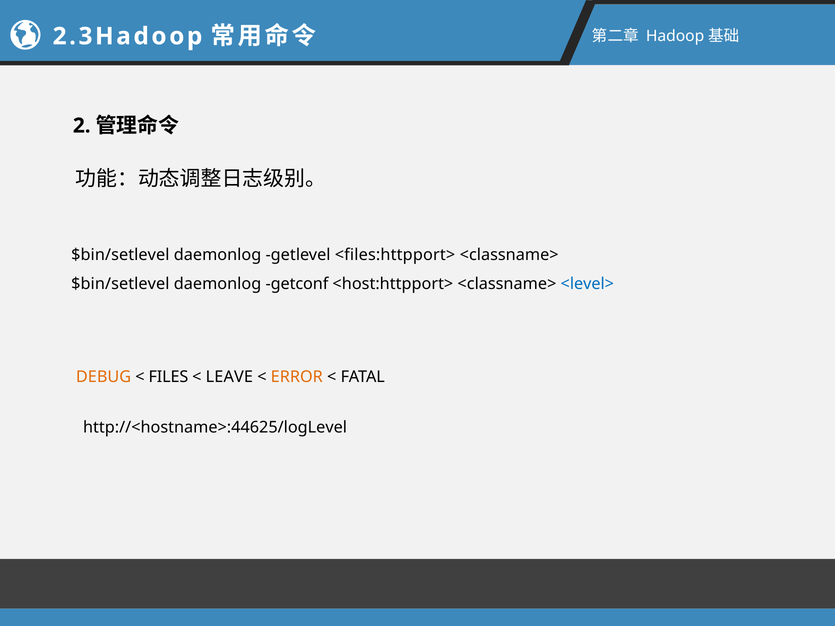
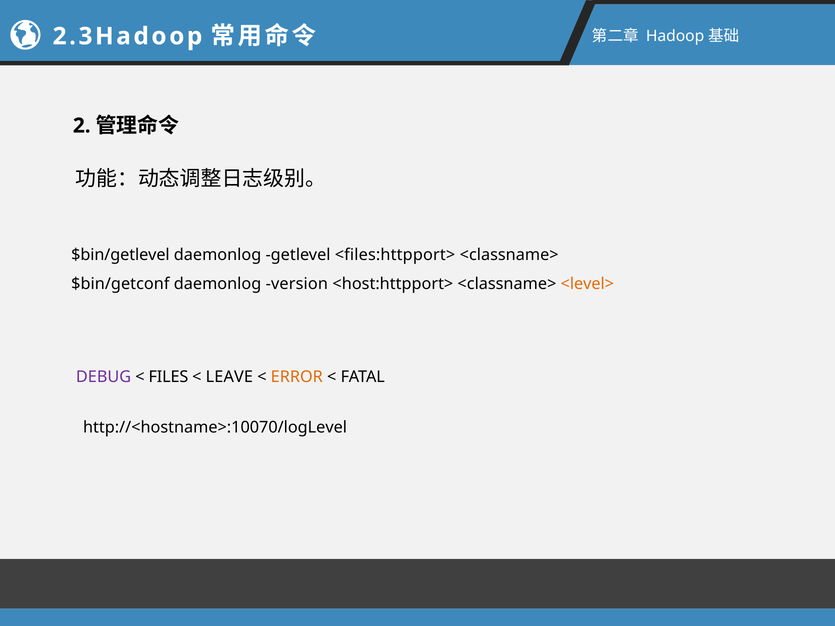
$bin/setlevel at (120, 255): $bin/setlevel -> $bin/getlevel
$bin/setlevel at (120, 284): $bin/setlevel -> $bin/getconf
getconf: getconf -> version
<level> colour: blue -> orange
DEBUG colour: orange -> purple
http://<hostname>:44625/logLevel: http://<hostname>:44625/logLevel -> http://<hostname>:10070/logLevel
